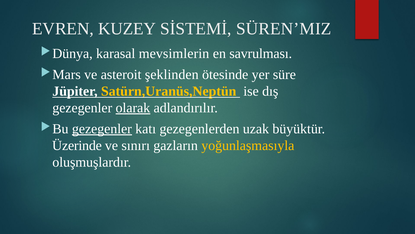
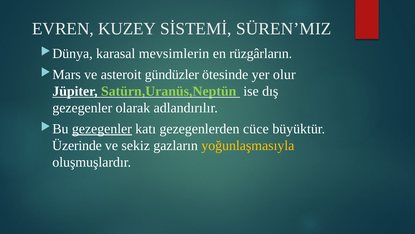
savrulması: savrulması -> rüzgârların
şeklinden: şeklinden -> gündüzler
süre: süre -> olur
Satürn,Uranüs,Neptün colour: yellow -> light green
olarak underline: present -> none
uzak: uzak -> cüce
sınırı: sınırı -> sekiz
